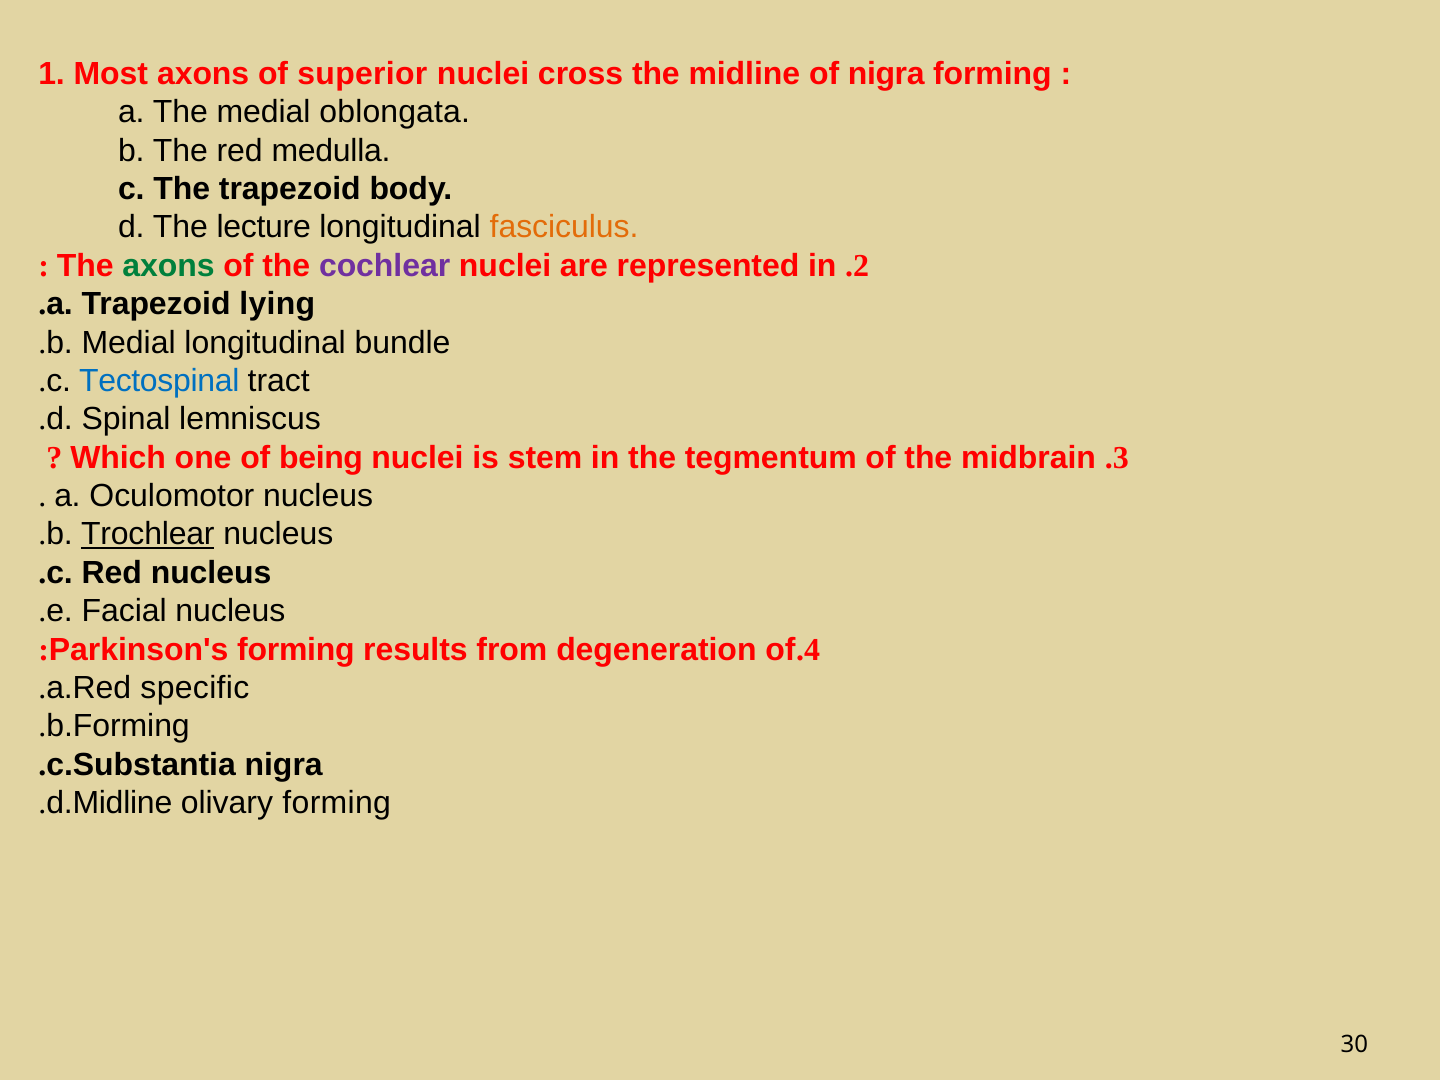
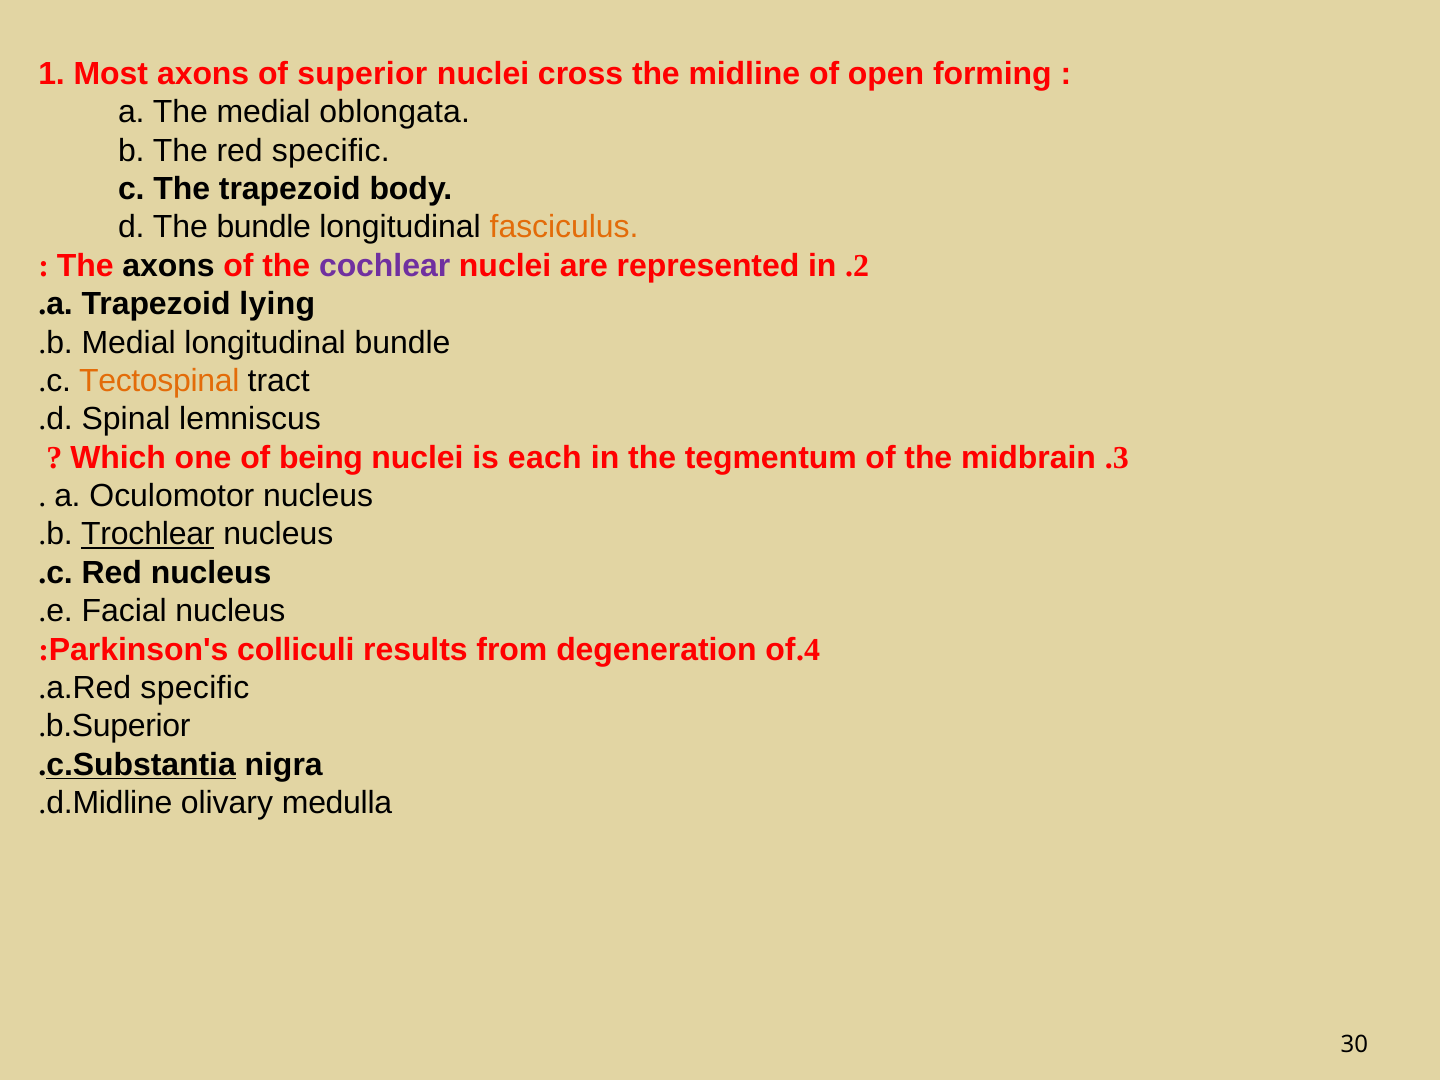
of nigra: nigra -> open
red medulla: medulla -> specific
The lecture: lecture -> bundle
axons at (168, 266) colour: green -> black
Tectospinal colour: blue -> orange
stem: stem -> each
forming at (296, 650): forming -> colliculi
b.Forming: b.Forming -> b.Superior
c.Substantia underline: none -> present
olivary forming: forming -> medulla
